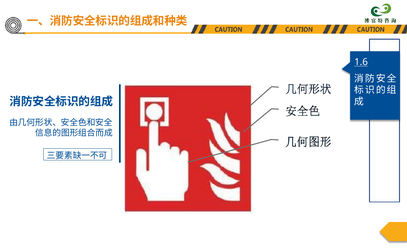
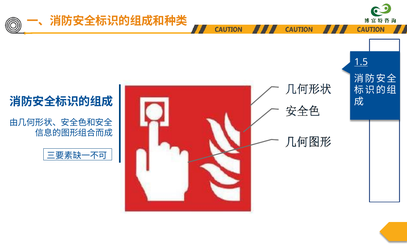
1.6: 1.6 -> 1.5
